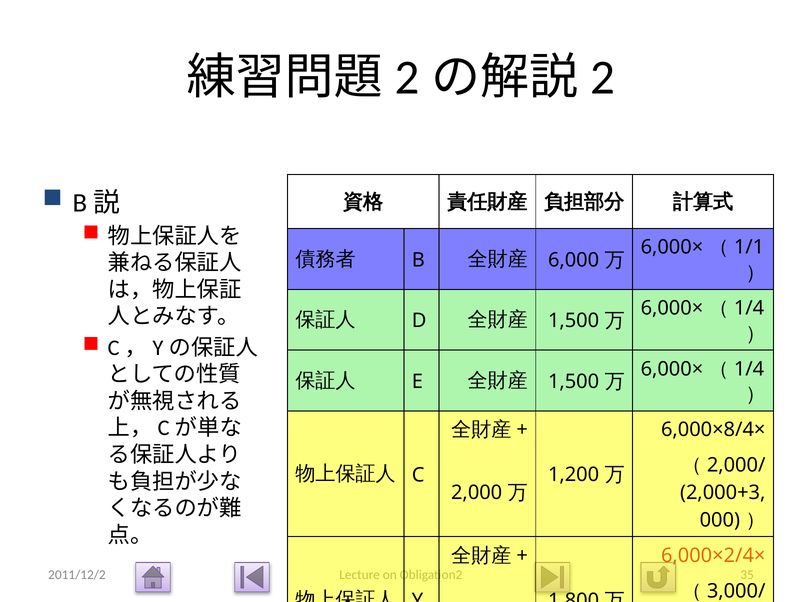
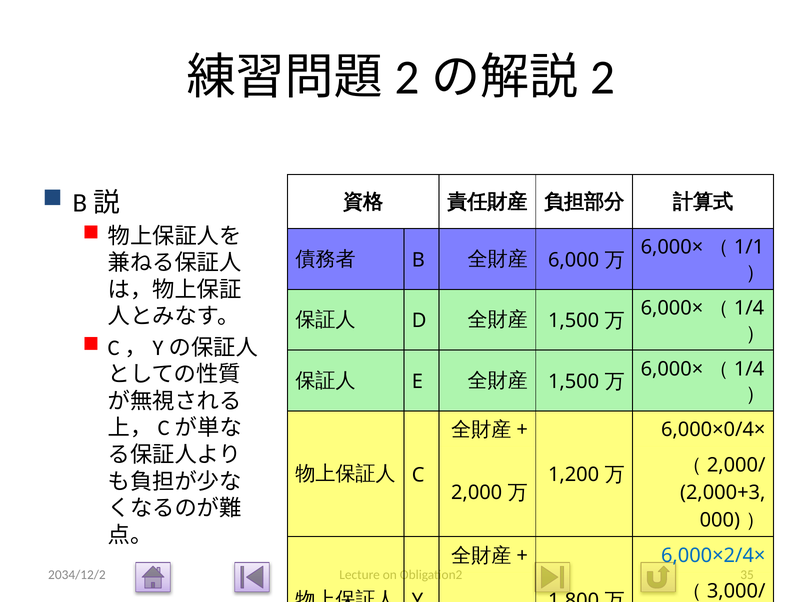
6,000×8/4×: 6,000×8/4× -> 6,000×0/4×
6,000×2/4× colour: orange -> blue
2011/12/2: 2011/12/2 -> 2034/12/2
